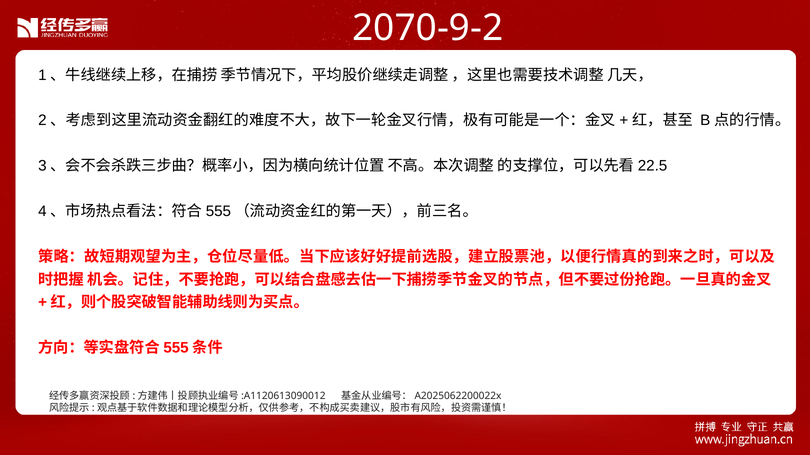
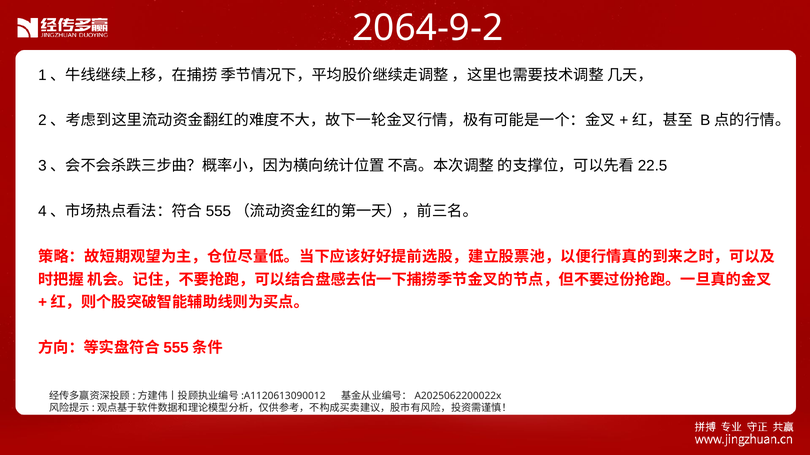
2070-9-2: 2070-9-2 -> 2064-9-2
